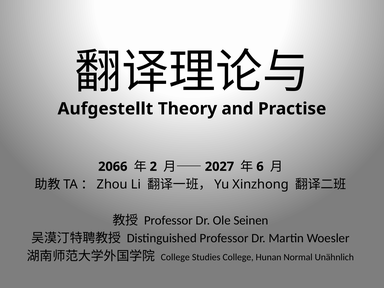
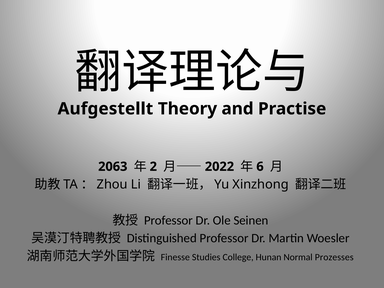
2066: 2066 -> 2063
2027: 2027 -> 2022
College at (175, 257): College -> Finesse
Unähnlich: Unähnlich -> Prozesses
